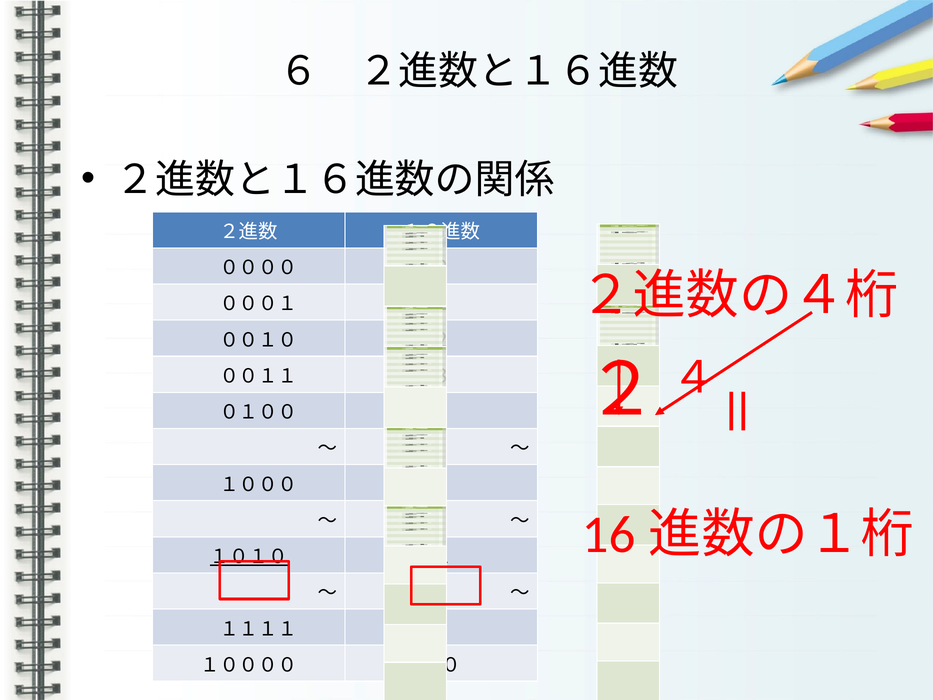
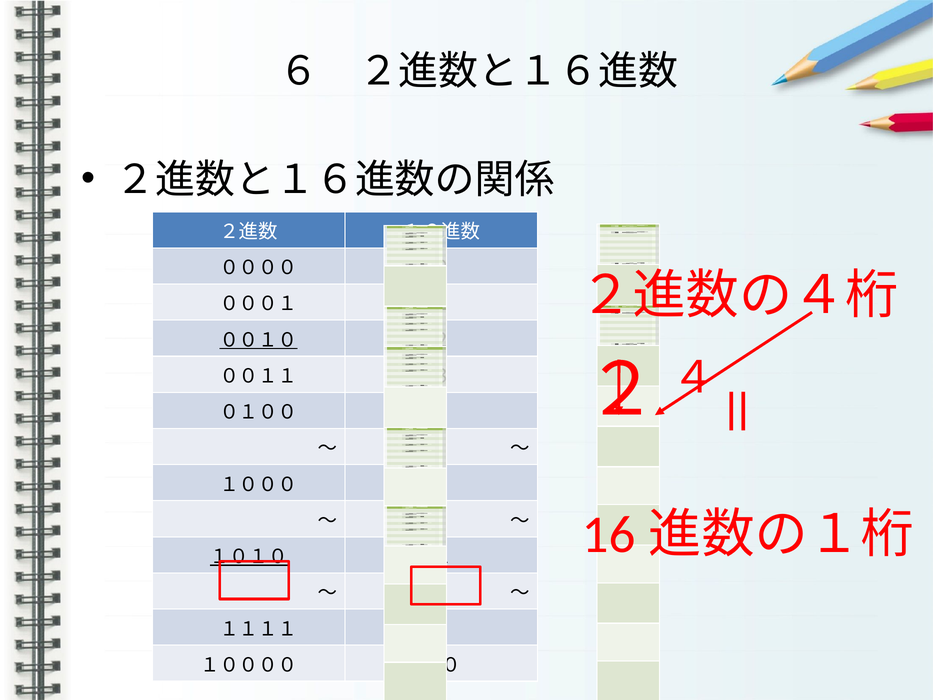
００１０ underline: none -> present
